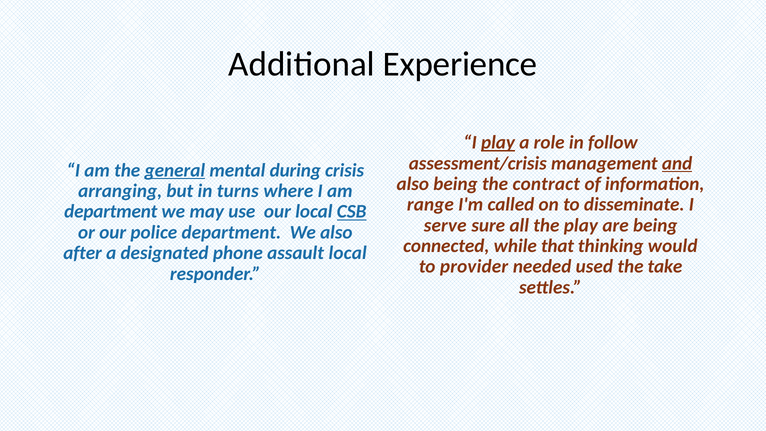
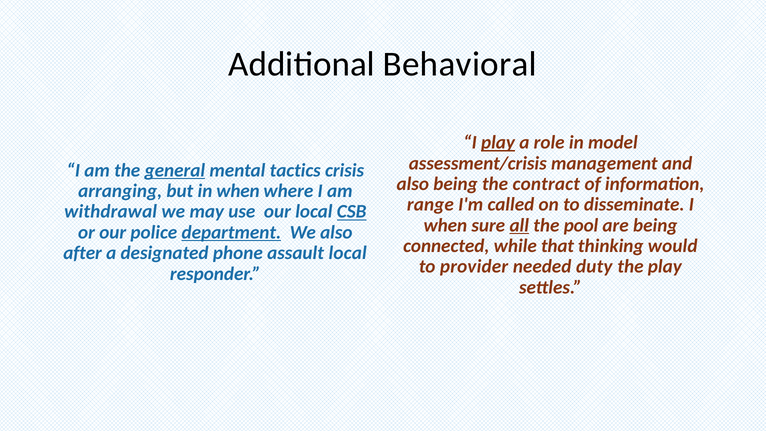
Experience: Experience -> Behavioral
follow: follow -> model
and underline: present -> none
during: during -> tactics
in turns: turns -> when
department at (111, 212): department -> withdrawal
serve at (445, 225): serve -> when
all underline: none -> present
the play: play -> pool
department at (231, 232) underline: none -> present
used: used -> duty
the take: take -> play
